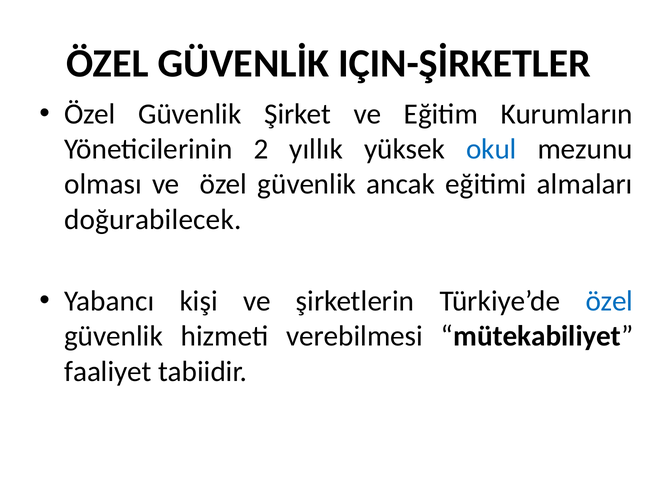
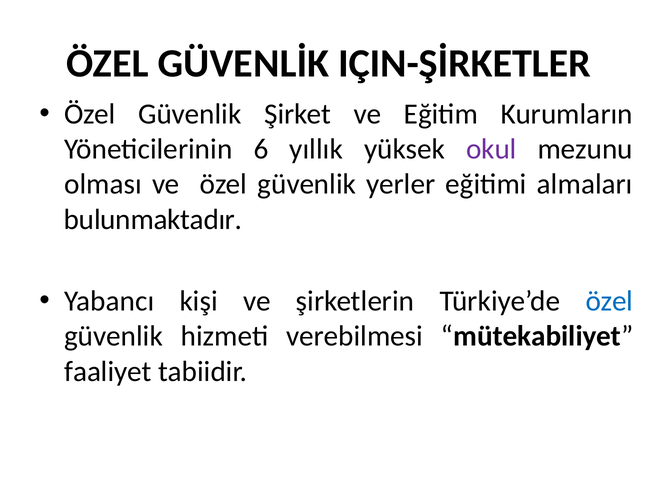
2: 2 -> 6
okul colour: blue -> purple
ancak: ancak -> yerler
doğurabilecek: doğurabilecek -> bulunmaktadır
